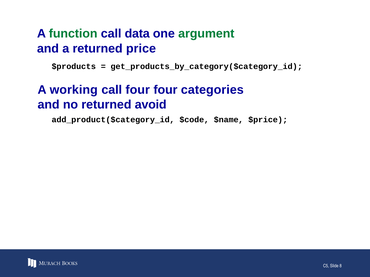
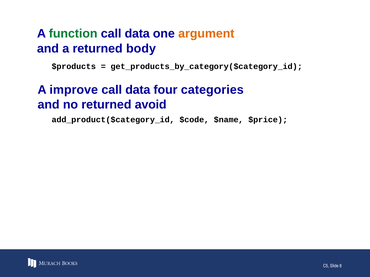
argument colour: green -> orange
price: price -> body
working: working -> improve
four at (138, 90): four -> data
